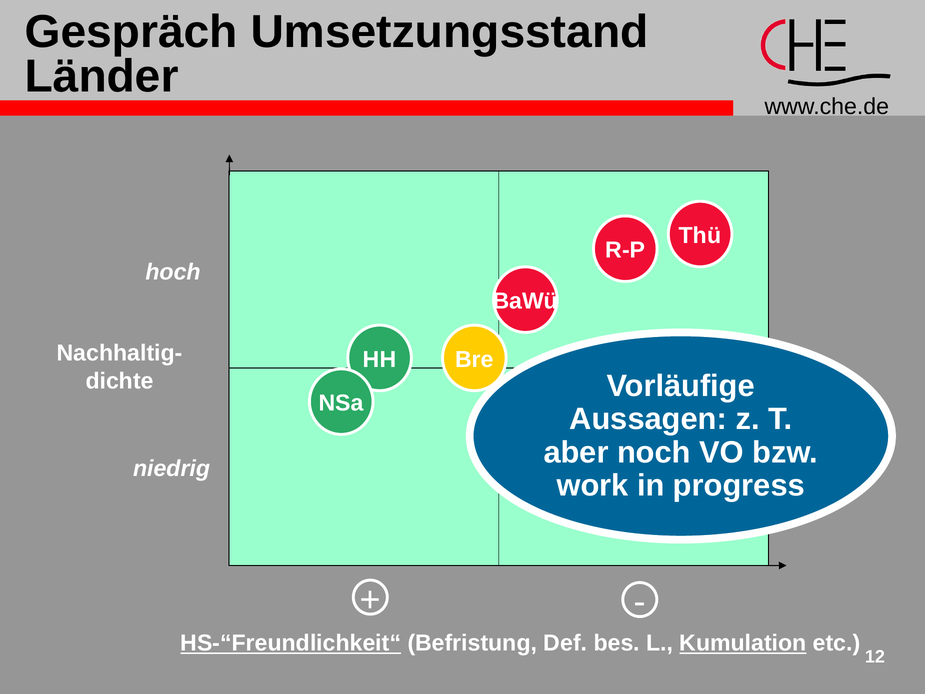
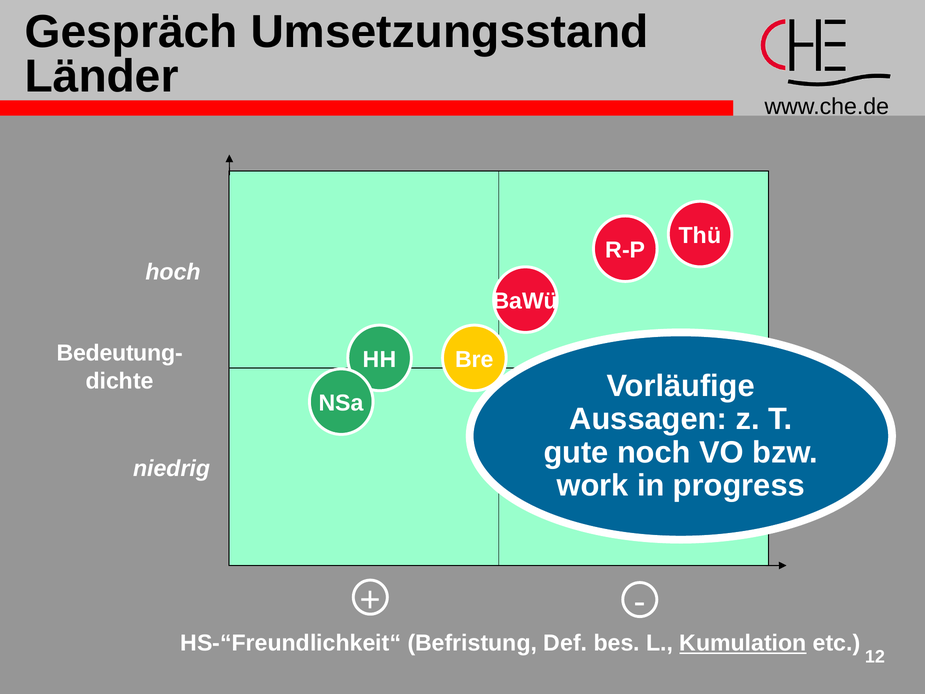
Nachhaltig-: Nachhaltig- -> Bedeutung-
aber: aber -> gute
HS-“Freundlichkeit“ underline: present -> none
